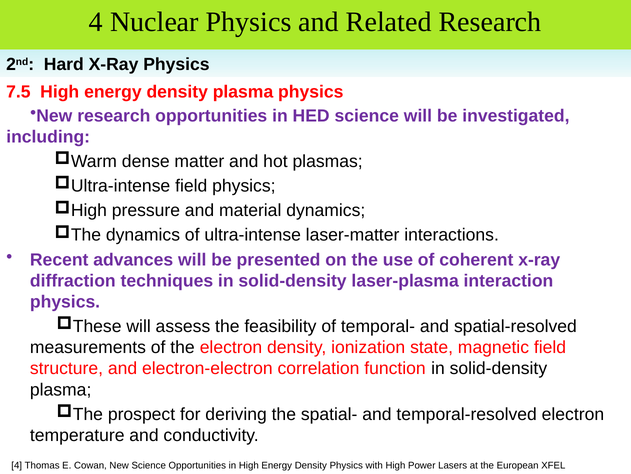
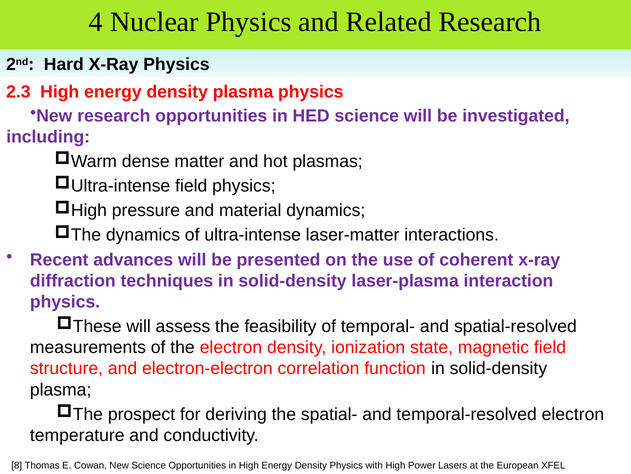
7.5: 7.5 -> 2.3
4 at (17, 465): 4 -> 8
